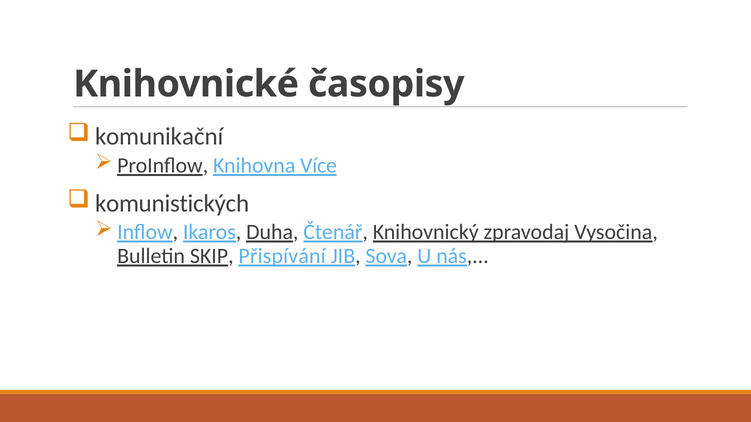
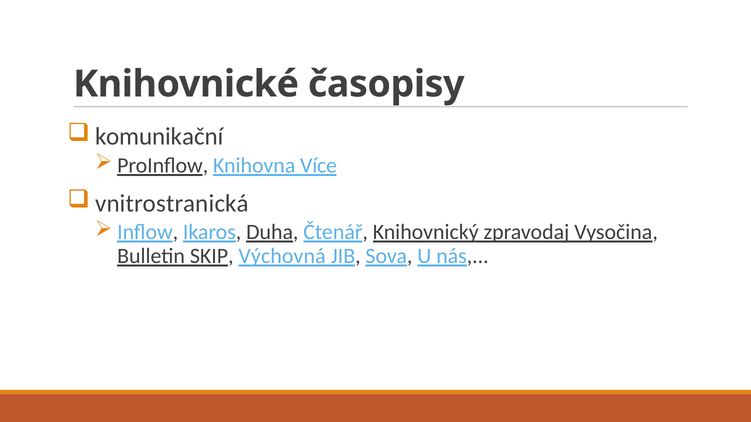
komunistických: komunistických -> vnitrostranická
Přispívání: Přispívání -> Výchovná
